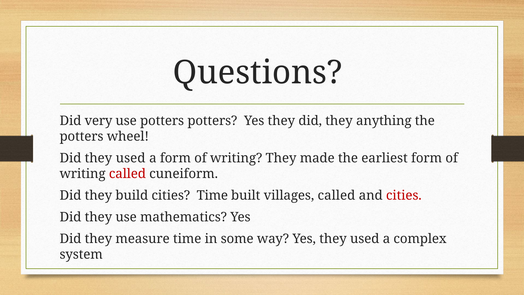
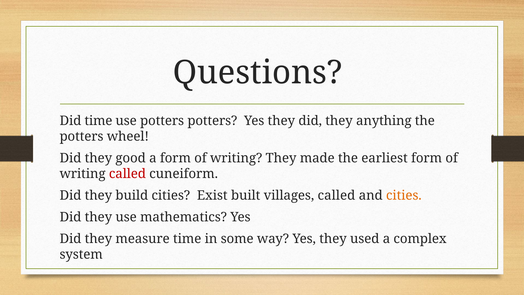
Did very: very -> time
Did they used: used -> good
cities Time: Time -> Exist
cities at (404, 195) colour: red -> orange
